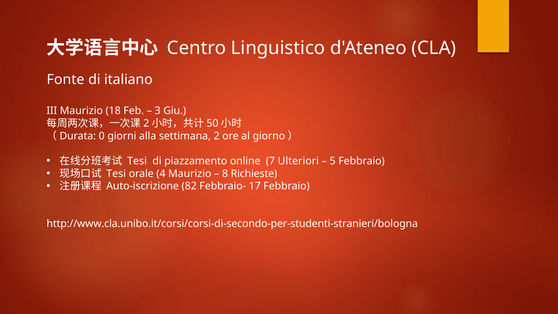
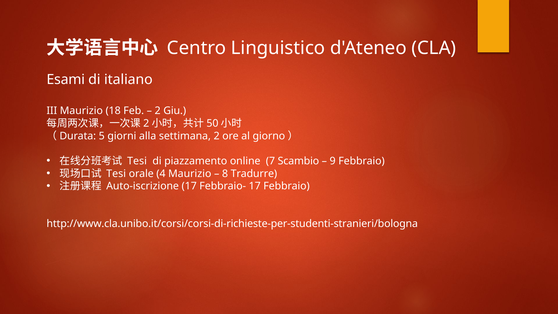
Fonte: Fonte -> Esami
3 at (158, 111): 3 -> 2
0: 0 -> 5
Ulteriori: Ulteriori -> Scambio
5: 5 -> 9
Richieste: Richieste -> Tradurre
Auto-iscrizione 82: 82 -> 17
http://www.cla.unibo.it/corsi/corsi-di-secondo-per-studenti-stranieri/bologna: http://www.cla.unibo.it/corsi/corsi-di-secondo-per-studenti-stranieri/bologna -> http://www.cla.unibo.it/corsi/corsi-di-richieste-per-studenti-stranieri/bologna
